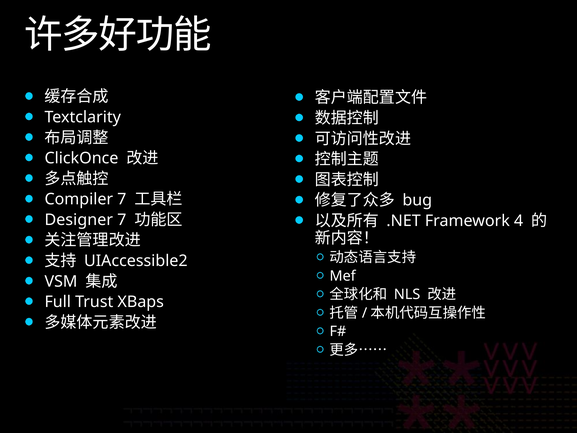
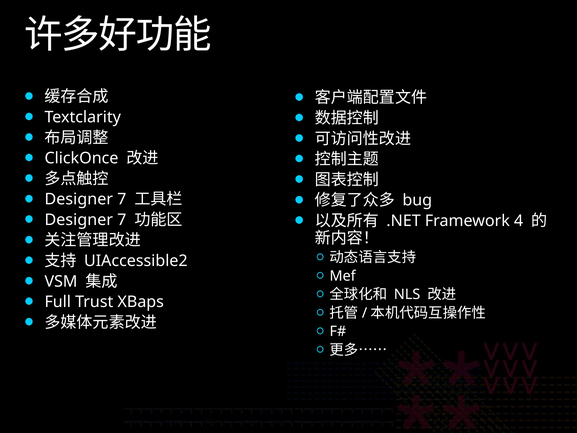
Compiler at (79, 199): Compiler -> Designer
